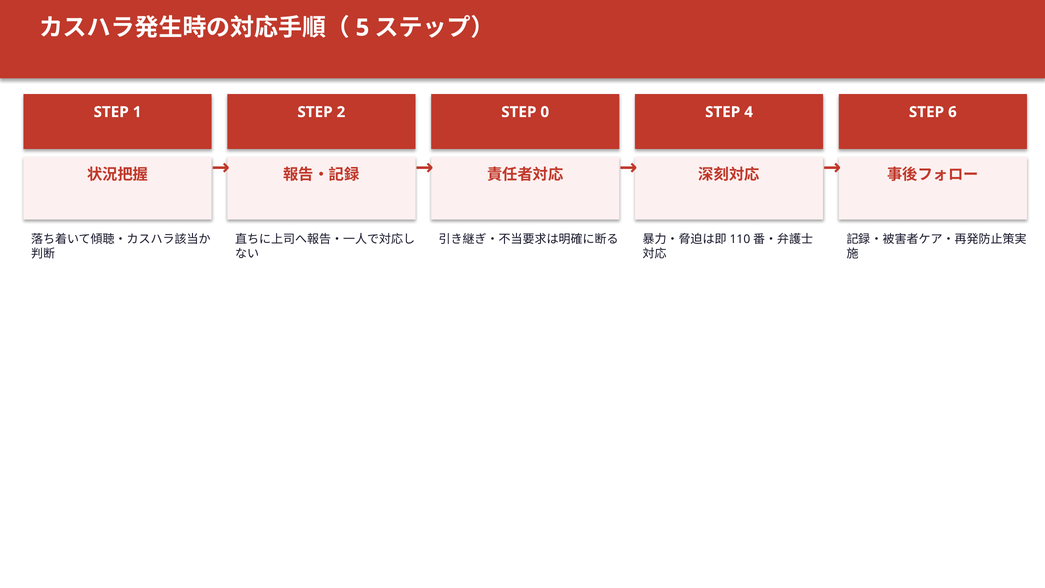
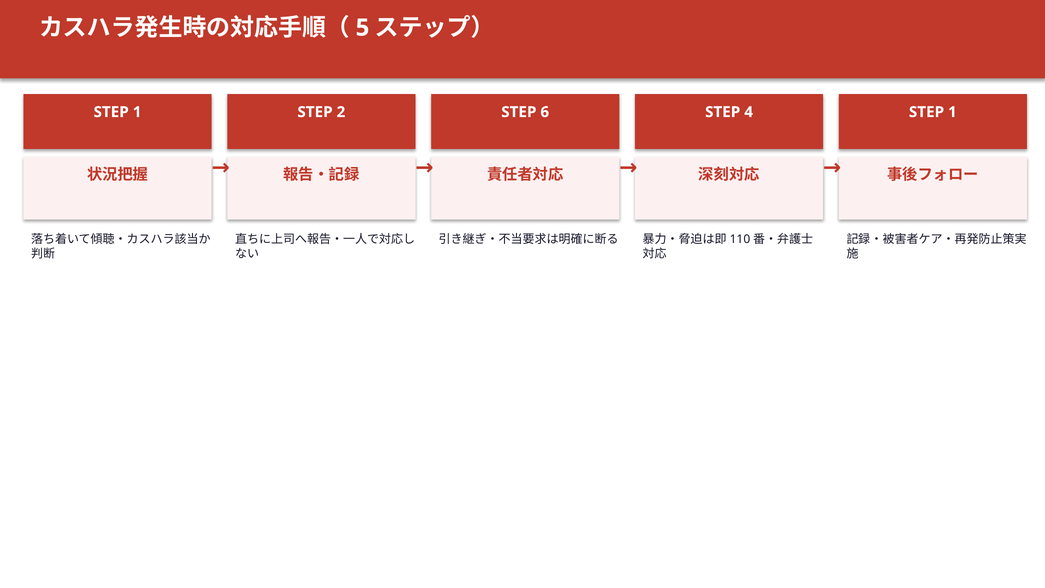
0: 0 -> 6
6 at (952, 112): 6 -> 1
